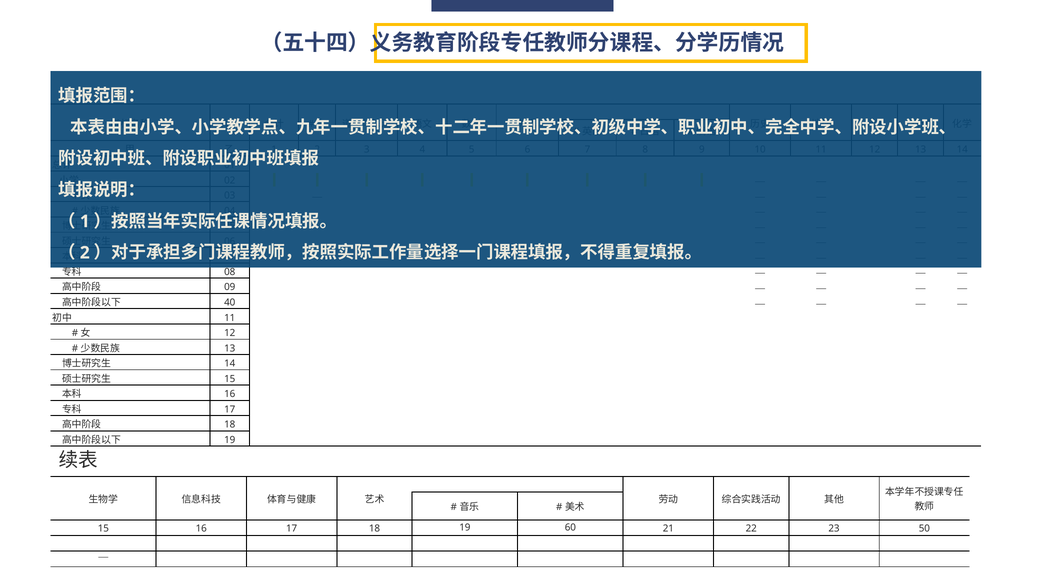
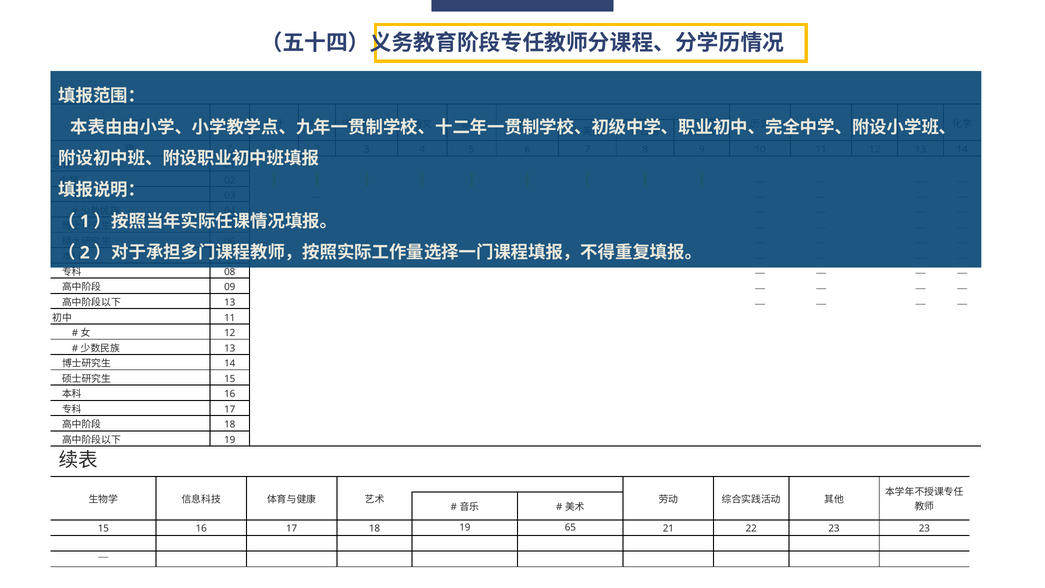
40 at (230, 302): 40 -> 13
60: 60 -> 65
23 50: 50 -> 23
